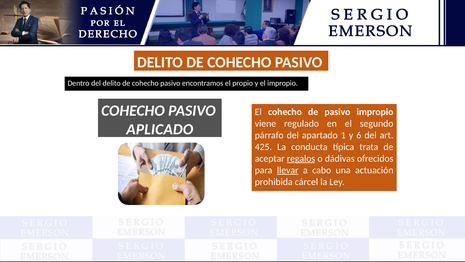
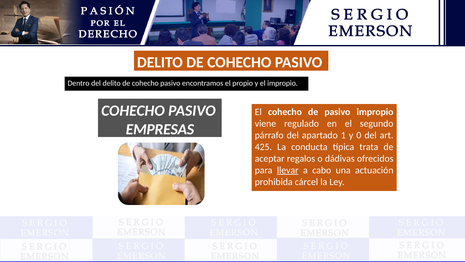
APLICADO: APLICADO -> EMPRESAS
6: 6 -> 0
regalos underline: present -> none
